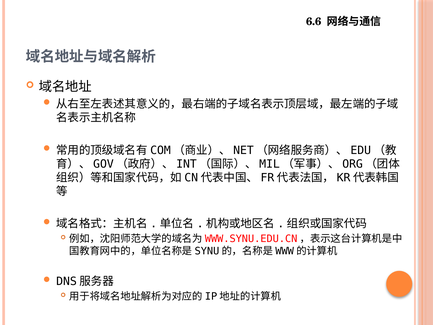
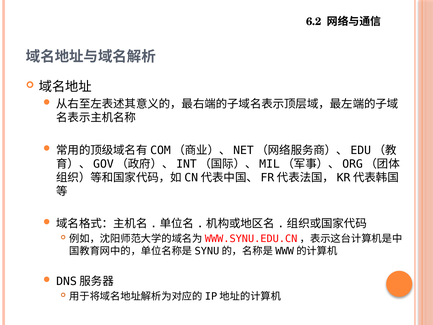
6.6: 6.6 -> 6.2
